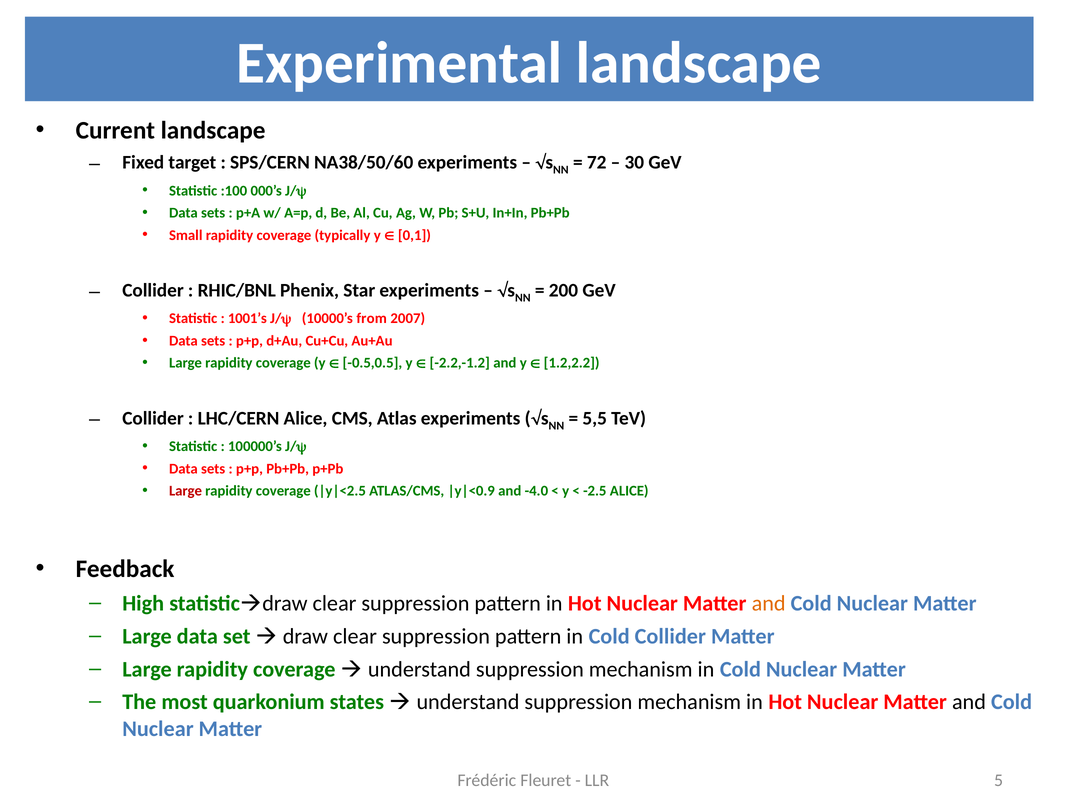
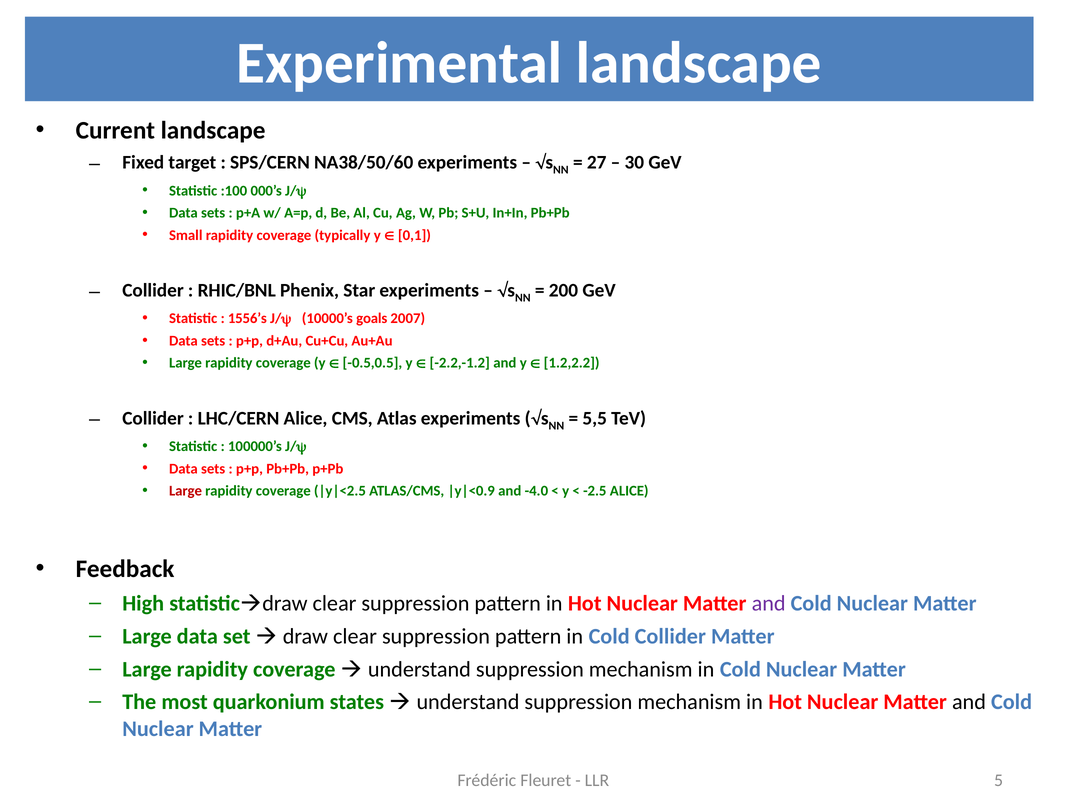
72: 72 -> 27
1001’s: 1001’s -> 1556’s
from: from -> goals
and at (769, 604) colour: orange -> purple
